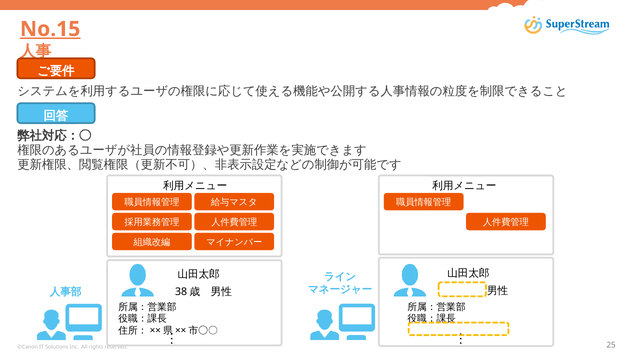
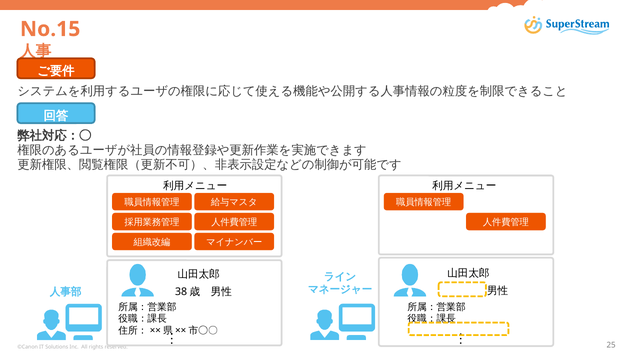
No.15 underline: present -> none
